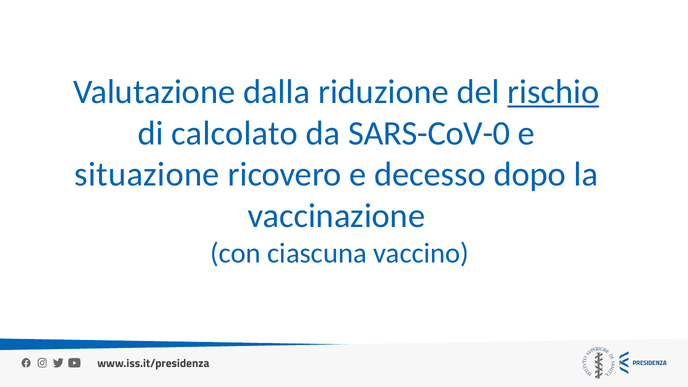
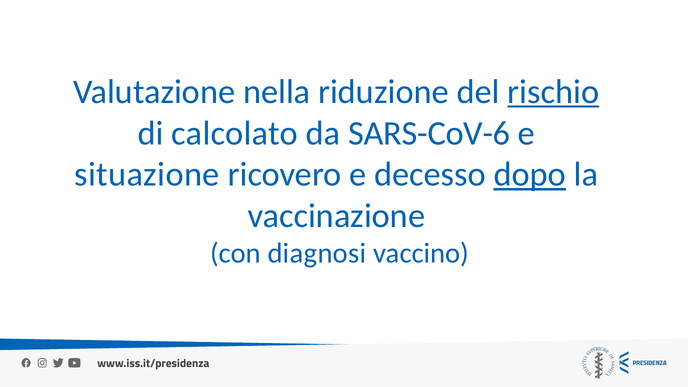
dalla: dalla -> nella
SARS-CoV-0: SARS-CoV-0 -> SARS-CoV-6
dopo underline: none -> present
ciascuna: ciascuna -> diagnosi
